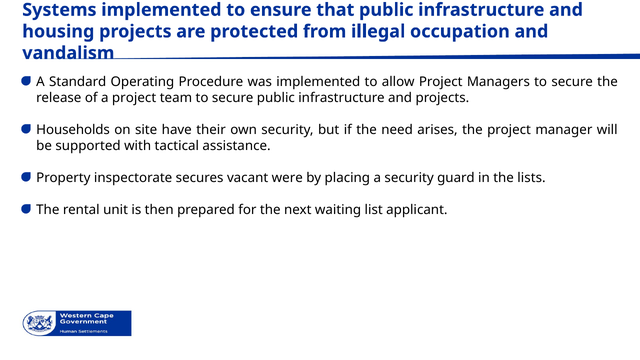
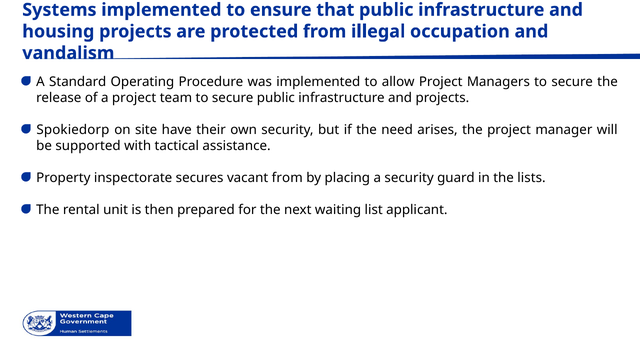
Households: Households -> Spokiedorp
vacant were: were -> from
